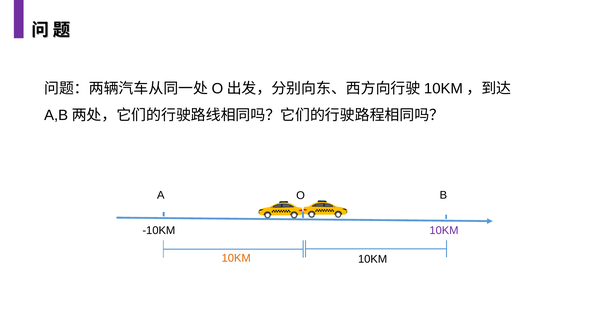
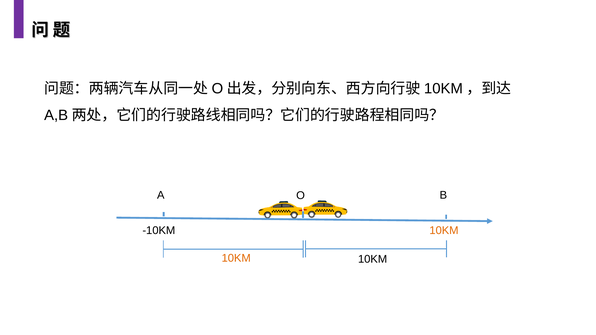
10KM at (444, 231) colour: purple -> orange
